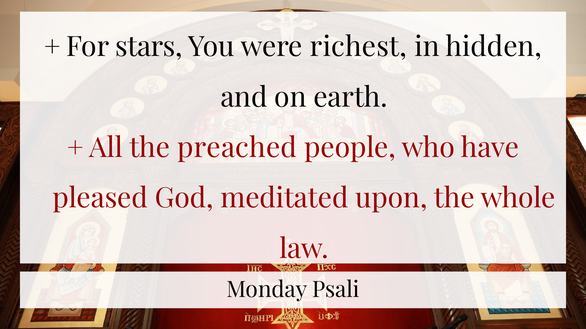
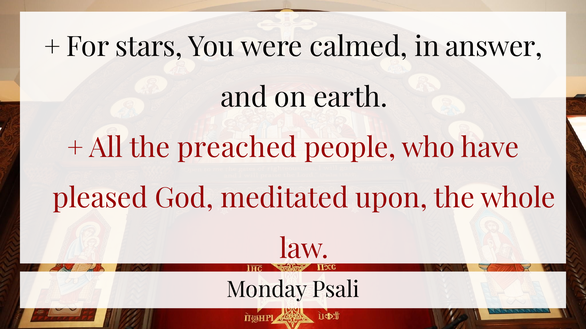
richest: richest -> calmed
hidden: hidden -> answer
